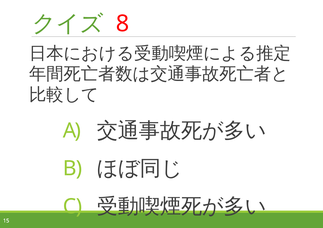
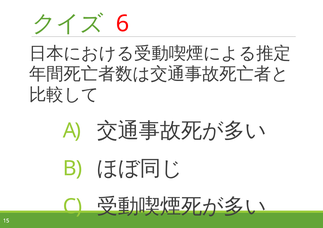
8: 8 -> 6
